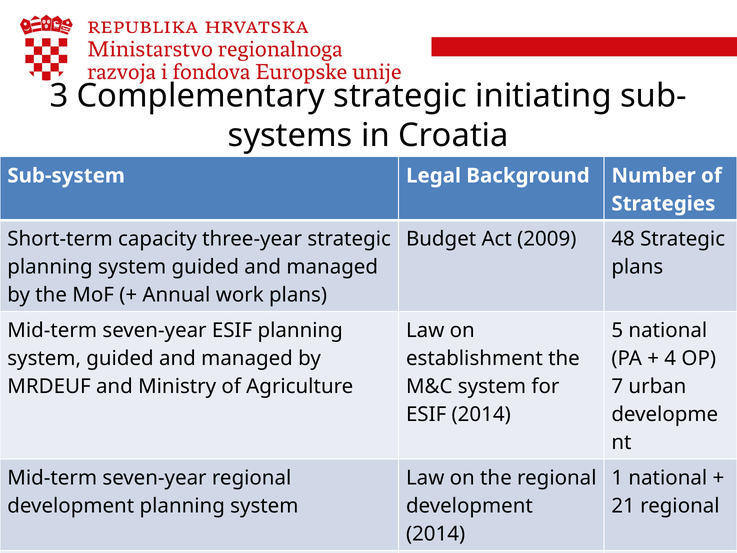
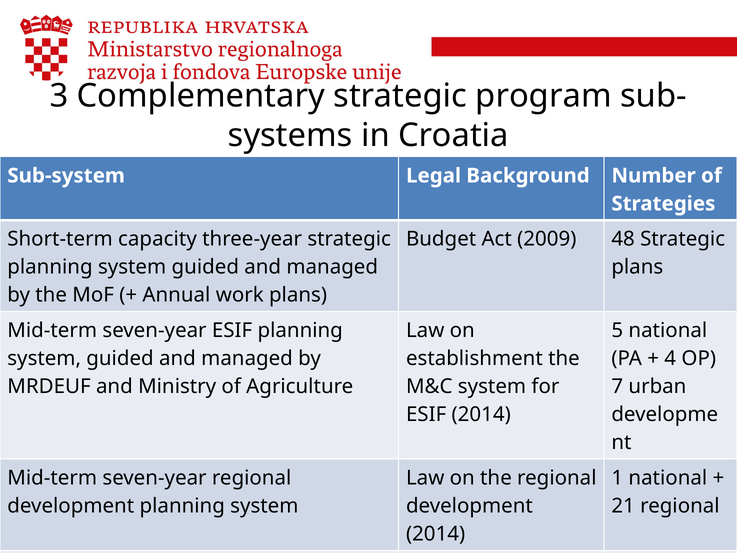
initiating: initiating -> program
